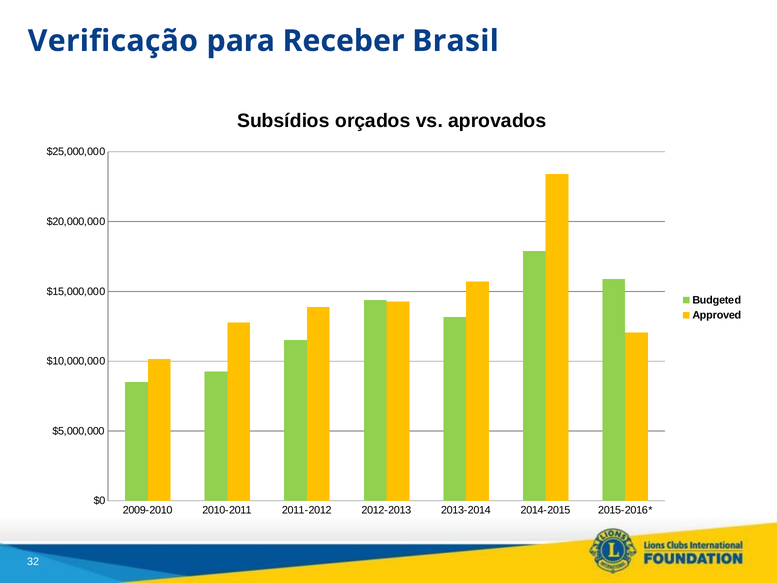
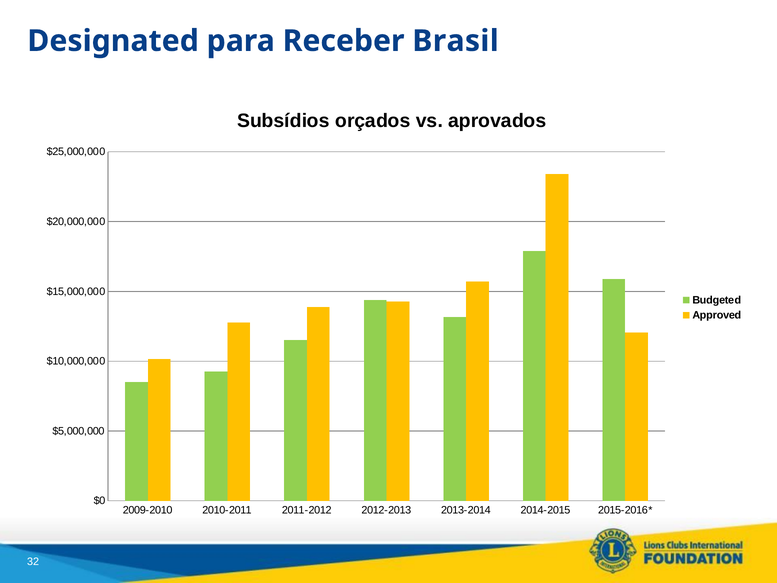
Verificação: Verificação -> Designated
